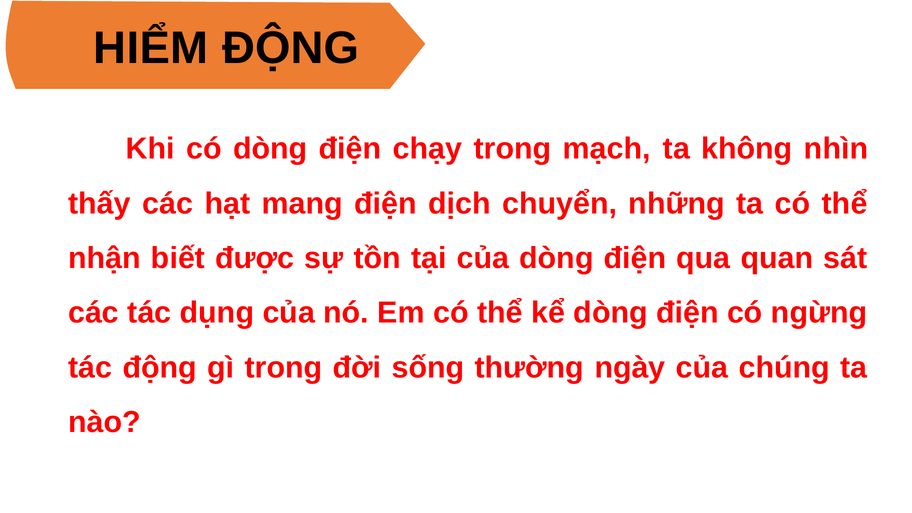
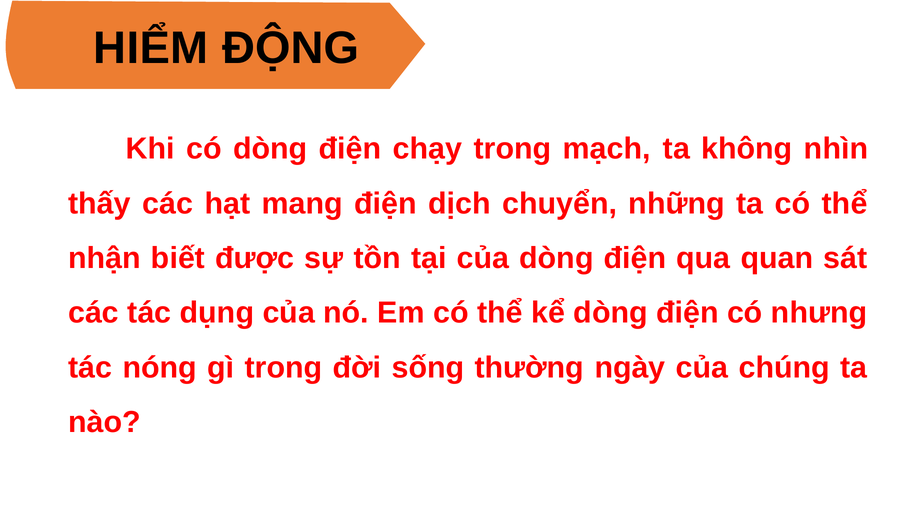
ngừng: ngừng -> nhưng
tác động: động -> nóng
